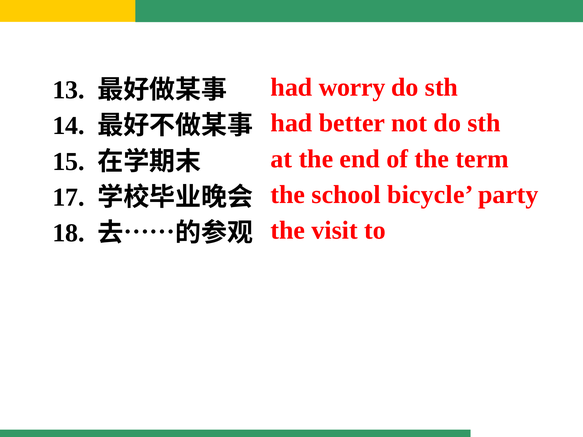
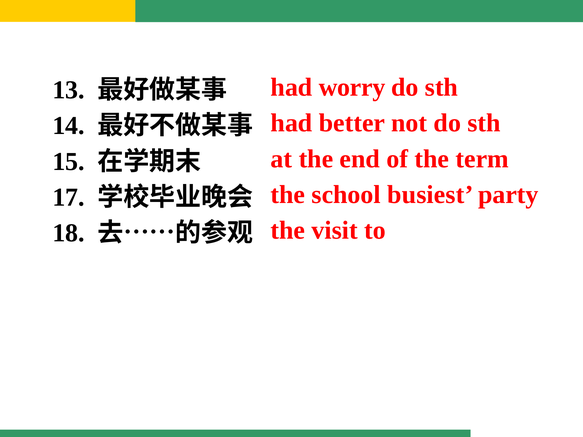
bicycle: bicycle -> busiest
